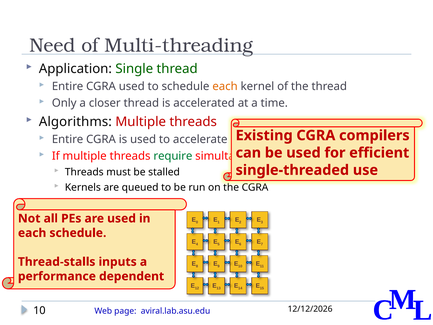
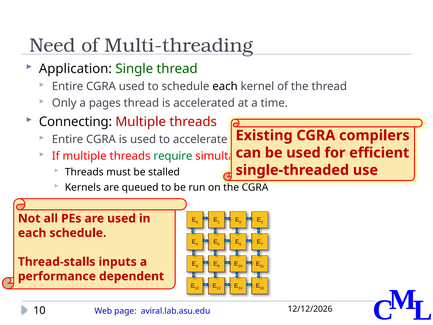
each at (225, 86) colour: orange -> black
closer: closer -> pages
Algorithms: Algorithms -> Connecting
